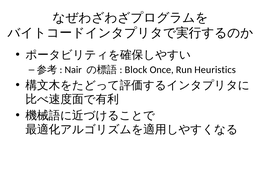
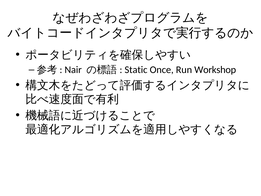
Block: Block -> Static
Heuristics: Heuristics -> Workshop
